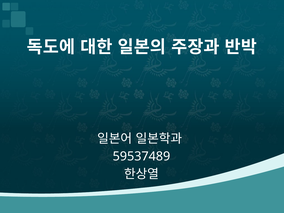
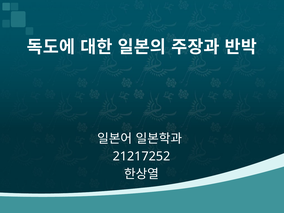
59537489: 59537489 -> 21217252
